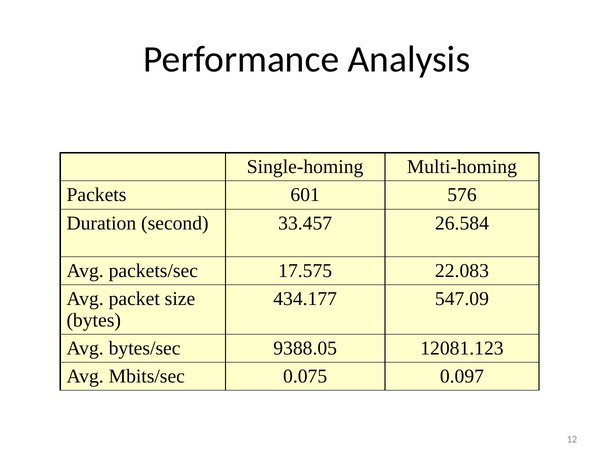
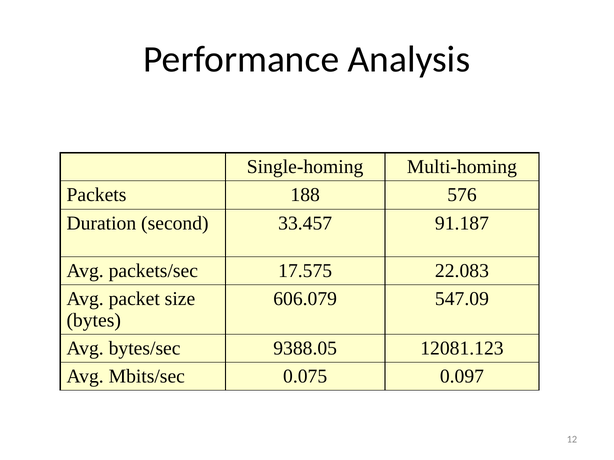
601: 601 -> 188
26.584: 26.584 -> 91.187
434.177: 434.177 -> 606.079
